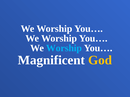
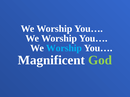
God colour: yellow -> light green
